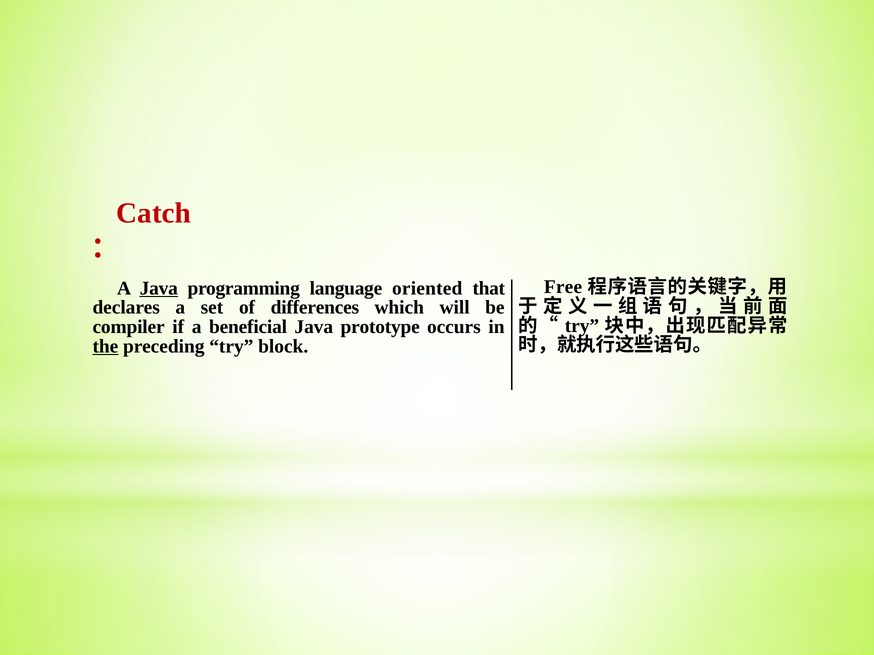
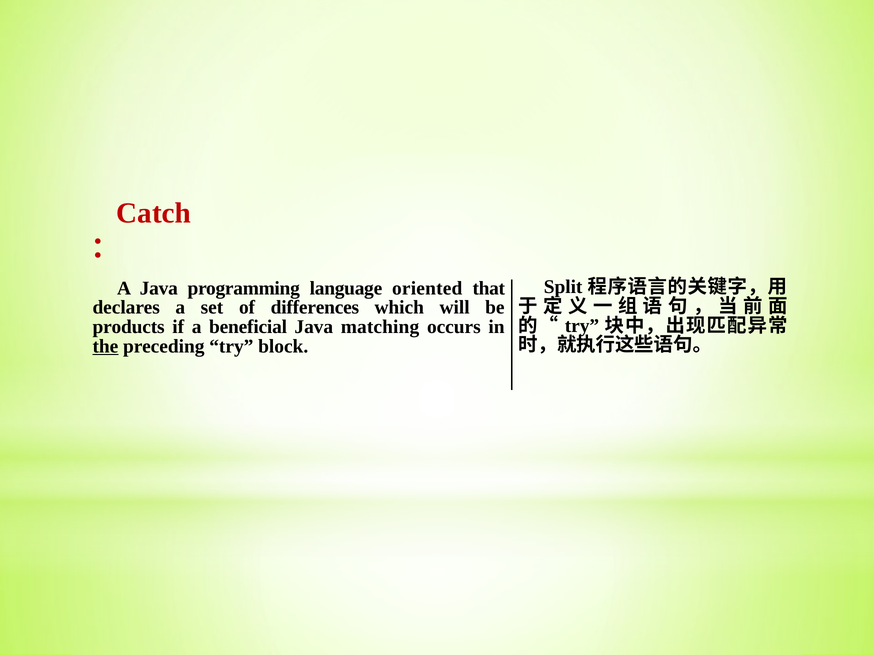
Free: Free -> Split
Java at (159, 288) underline: present -> none
compiler: compiler -> products
prototype: prototype -> matching
